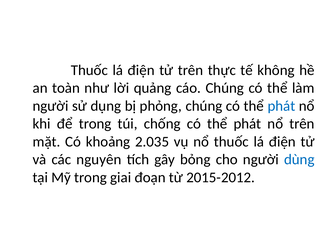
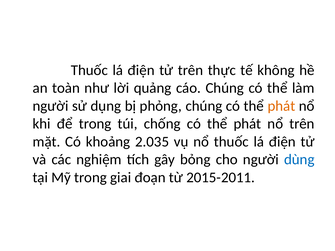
phát at (281, 106) colour: blue -> orange
nguyên: nguyên -> nghiệm
2015-2012: 2015-2012 -> 2015-2011
